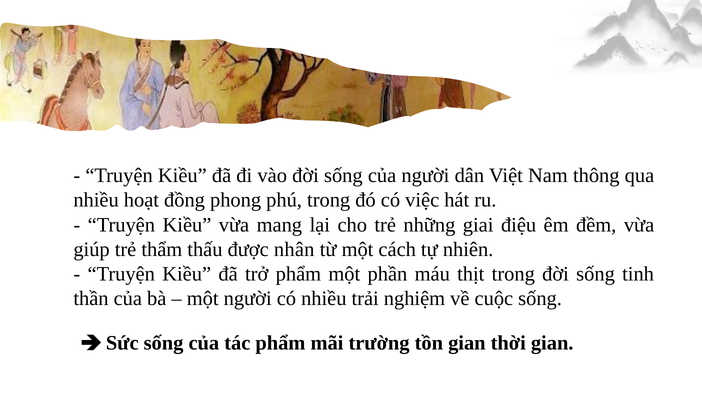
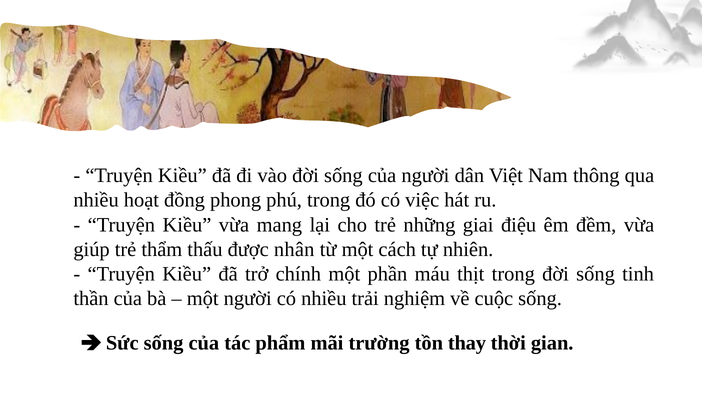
trở phẩm: phẩm -> chính
tồn gian: gian -> thay
